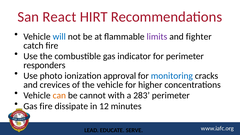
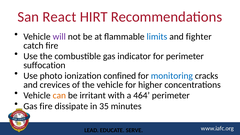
will colour: blue -> purple
limits colour: purple -> blue
responders: responders -> suffocation
approval: approval -> confined
cannot: cannot -> irritant
283: 283 -> 464
12: 12 -> 35
